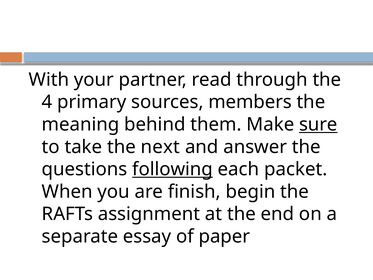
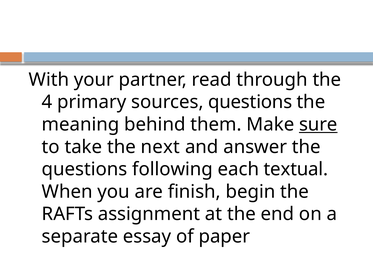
sources members: members -> questions
following underline: present -> none
packet: packet -> textual
